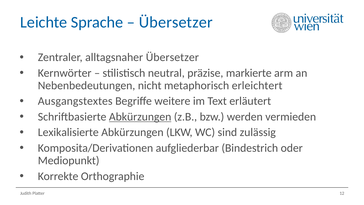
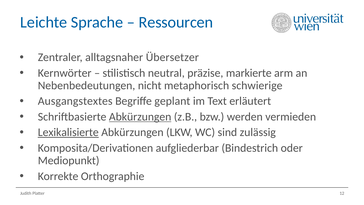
Übersetzer at (176, 22): Übersetzer -> Ressourcen
erleichtert: erleichtert -> schwierige
weitere: weitere -> geplant
Lexikalisierte underline: none -> present
